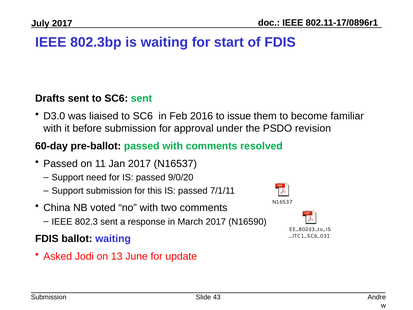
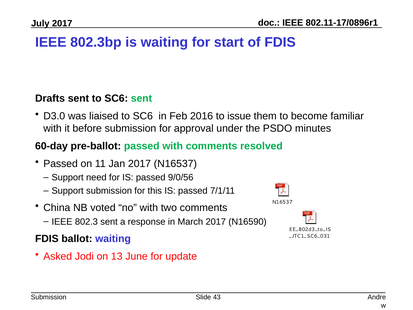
revision: revision -> minutes
9/0/20: 9/0/20 -> 9/0/56
